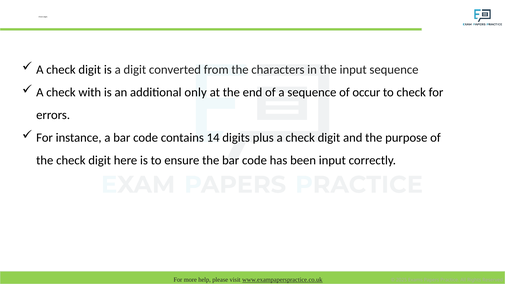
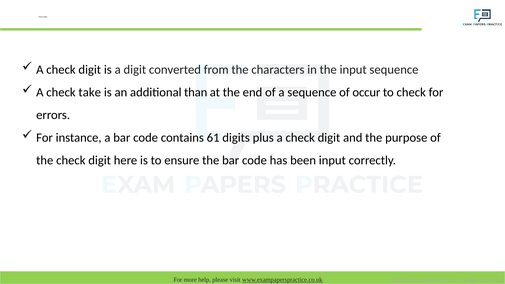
with: with -> take
only: only -> than
14: 14 -> 61
